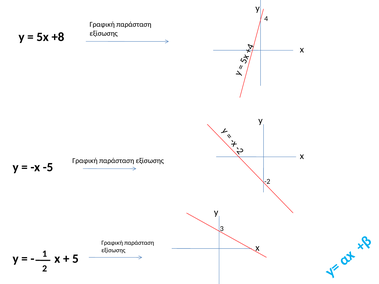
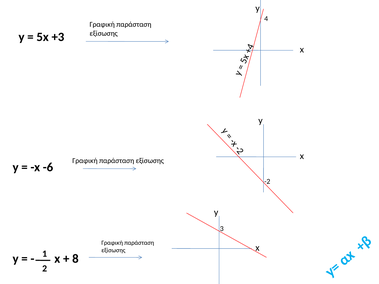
+8: +8 -> +3
-5: -5 -> -6
5 at (75, 259): 5 -> 8
